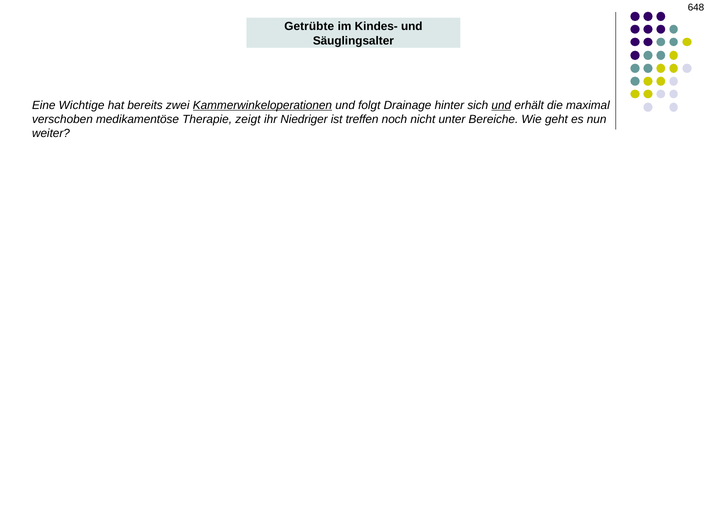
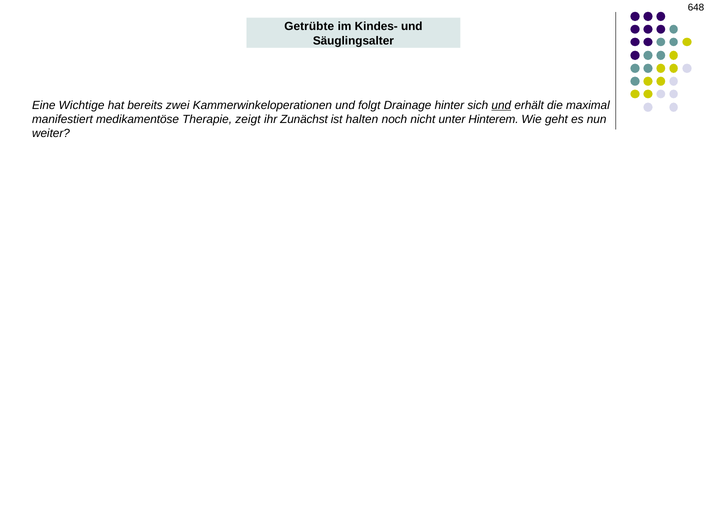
Kammerwinkeloperationen underline: present -> none
verschoben: verschoben -> manifestiert
Niedriger: Niedriger -> Zunächst
treffen: treffen -> halten
Bereiche: Bereiche -> Hinterem
